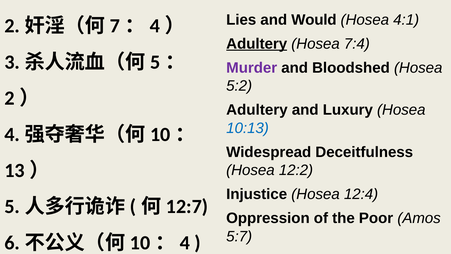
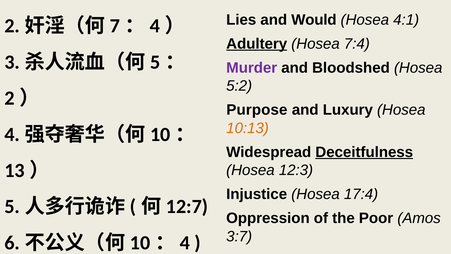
Adultery at (257, 110): Adultery -> Purpose
10:13 colour: blue -> orange
Deceitfulness underline: none -> present
12:2: 12:2 -> 12:3
12:4: 12:4 -> 17:4
5:7: 5:7 -> 3:7
